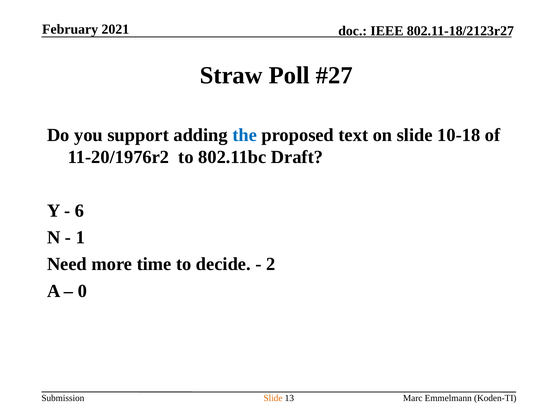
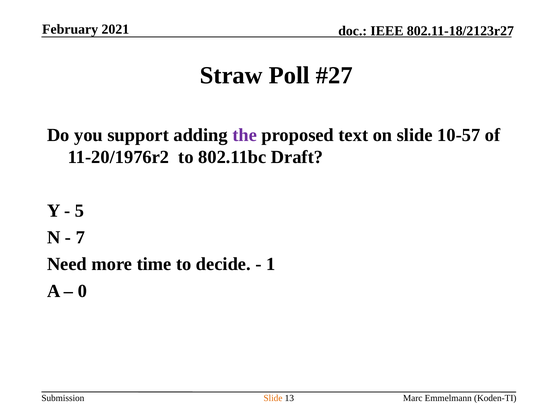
the colour: blue -> purple
10-18: 10-18 -> 10-57
6: 6 -> 5
1: 1 -> 7
2: 2 -> 1
